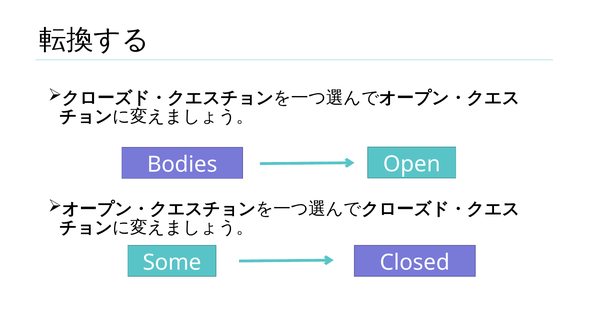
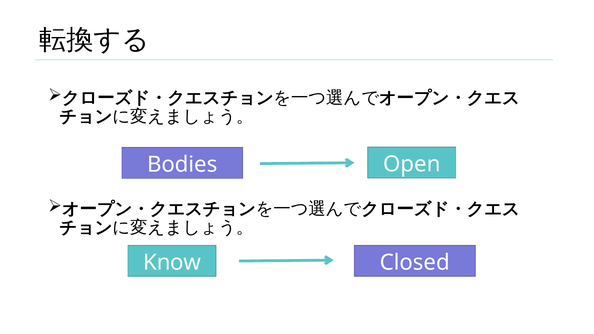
Some: Some -> Know
